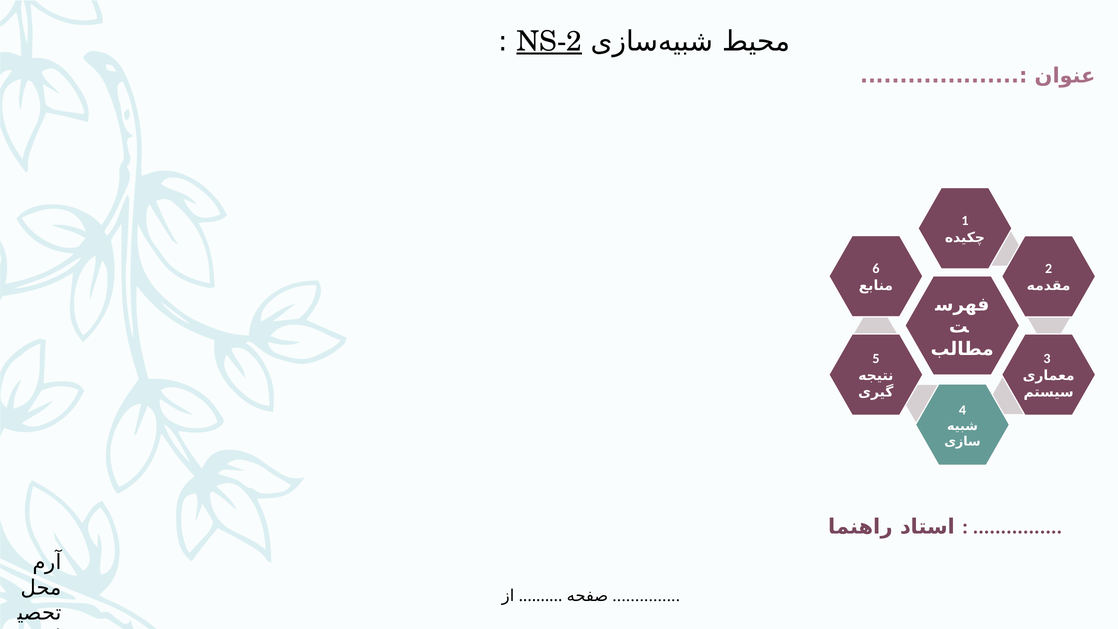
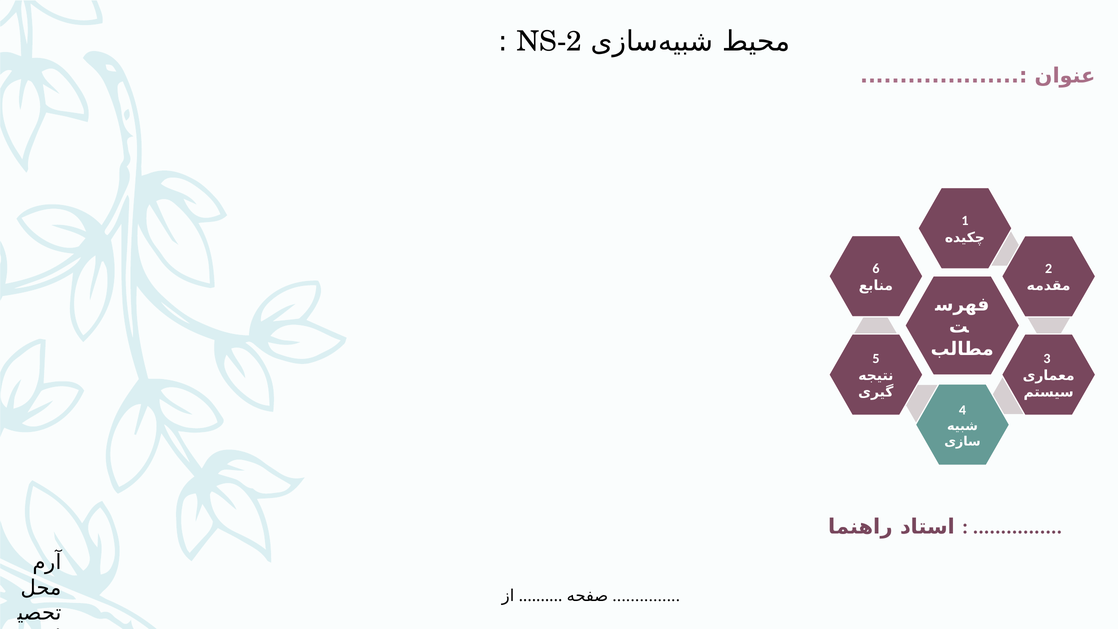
NS-2 underline: present -> none
